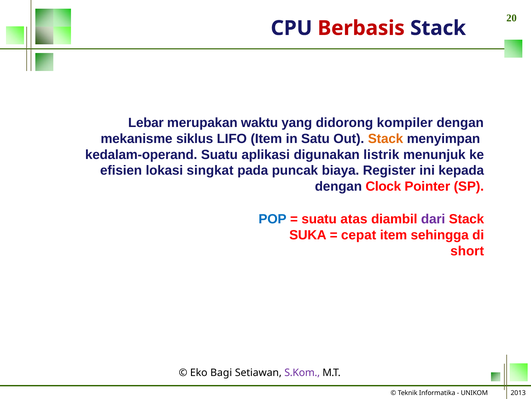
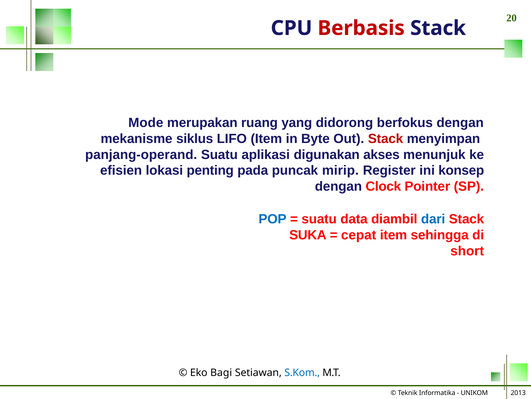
Lebar: Lebar -> Mode
waktu: waktu -> ruang
kompiler: kompiler -> berfokus
Satu: Satu -> Byte
Stack at (386, 138) colour: orange -> red
kedalam-operand: kedalam-operand -> panjang-operand
listrik: listrik -> akses
singkat: singkat -> penting
biaya: biaya -> mirip
kepada: kepada -> konsep
atas: atas -> data
dari colour: purple -> blue
S.Kom colour: purple -> blue
